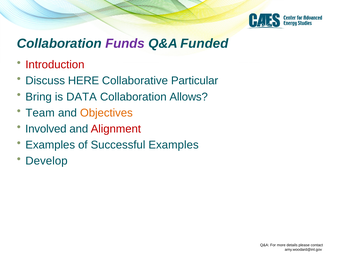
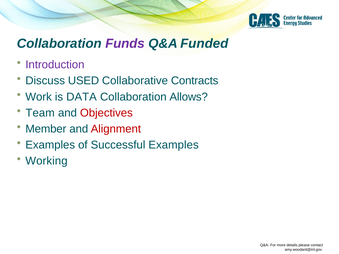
Introduction colour: red -> purple
HERE: HERE -> USED
Particular: Particular -> Contracts
Bring: Bring -> Work
Objectives colour: orange -> red
Involved: Involved -> Member
Develop: Develop -> Working
